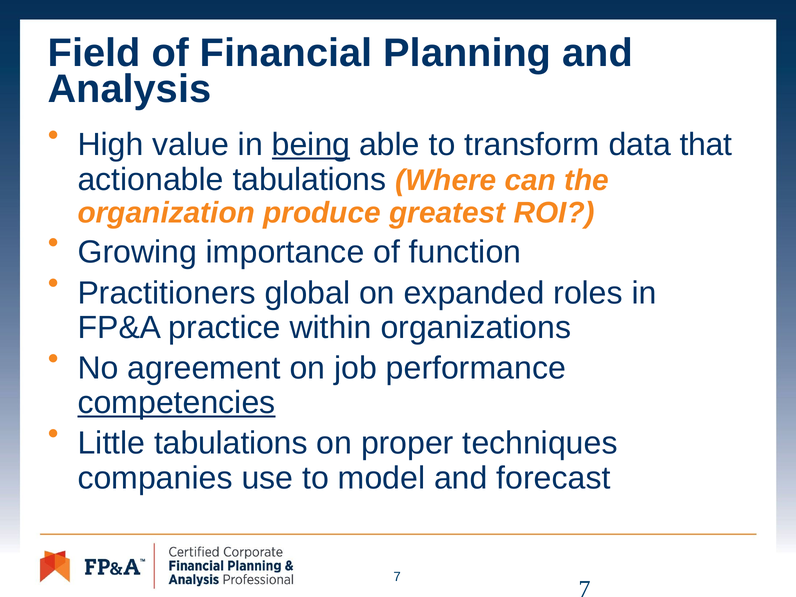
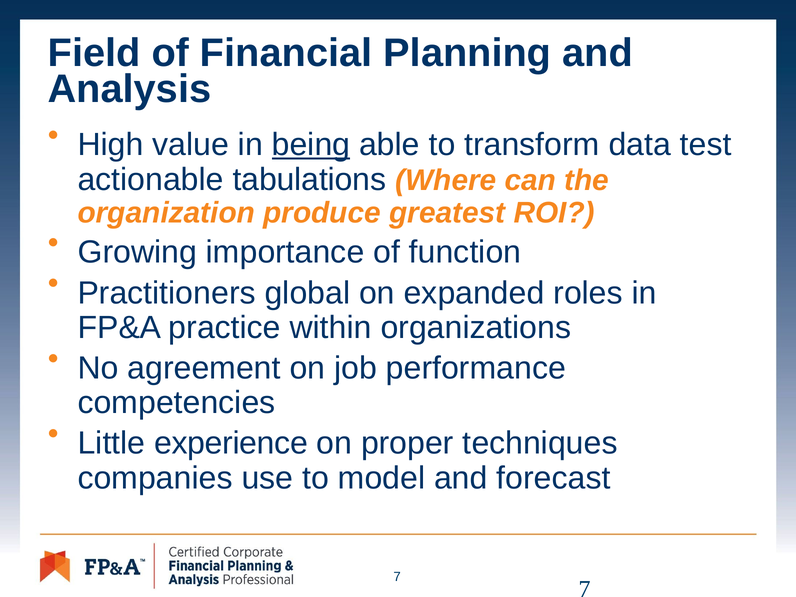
that: that -> test
competencies underline: present -> none
Little tabulations: tabulations -> experience
